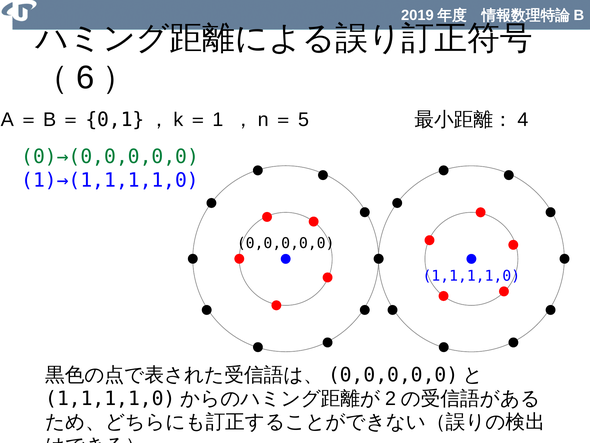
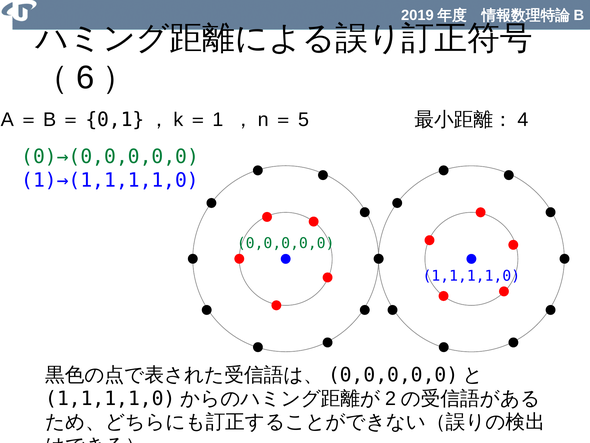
0,0,0,0,0 colour: black -> green
